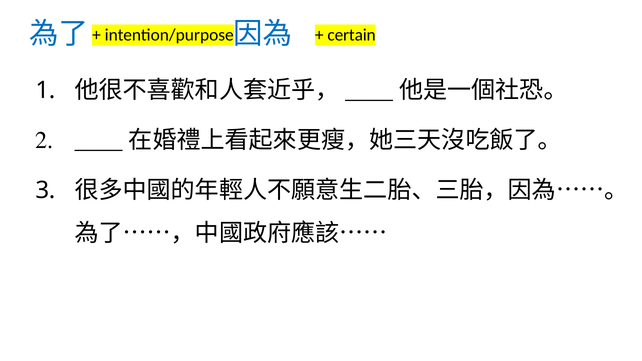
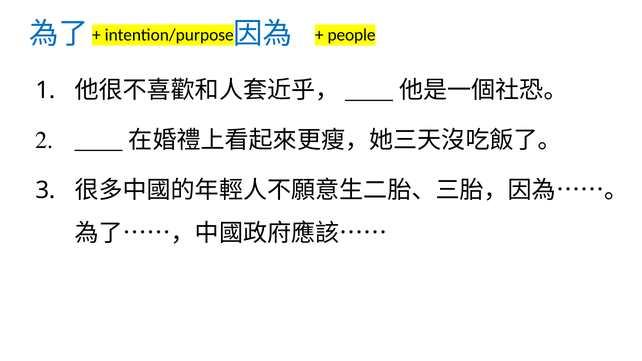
certain: certain -> people
